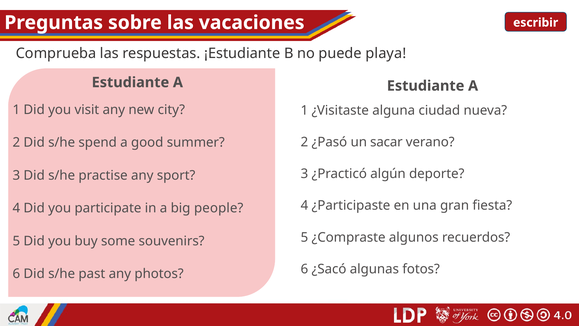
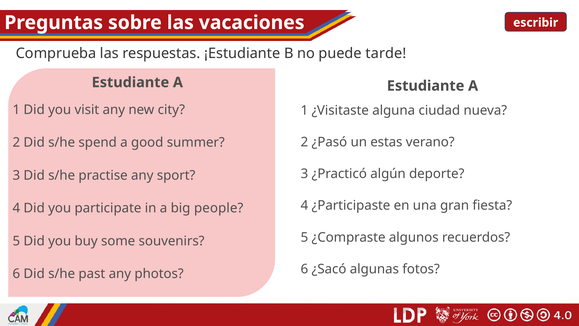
playa: playa -> tarde
sacar: sacar -> estas
